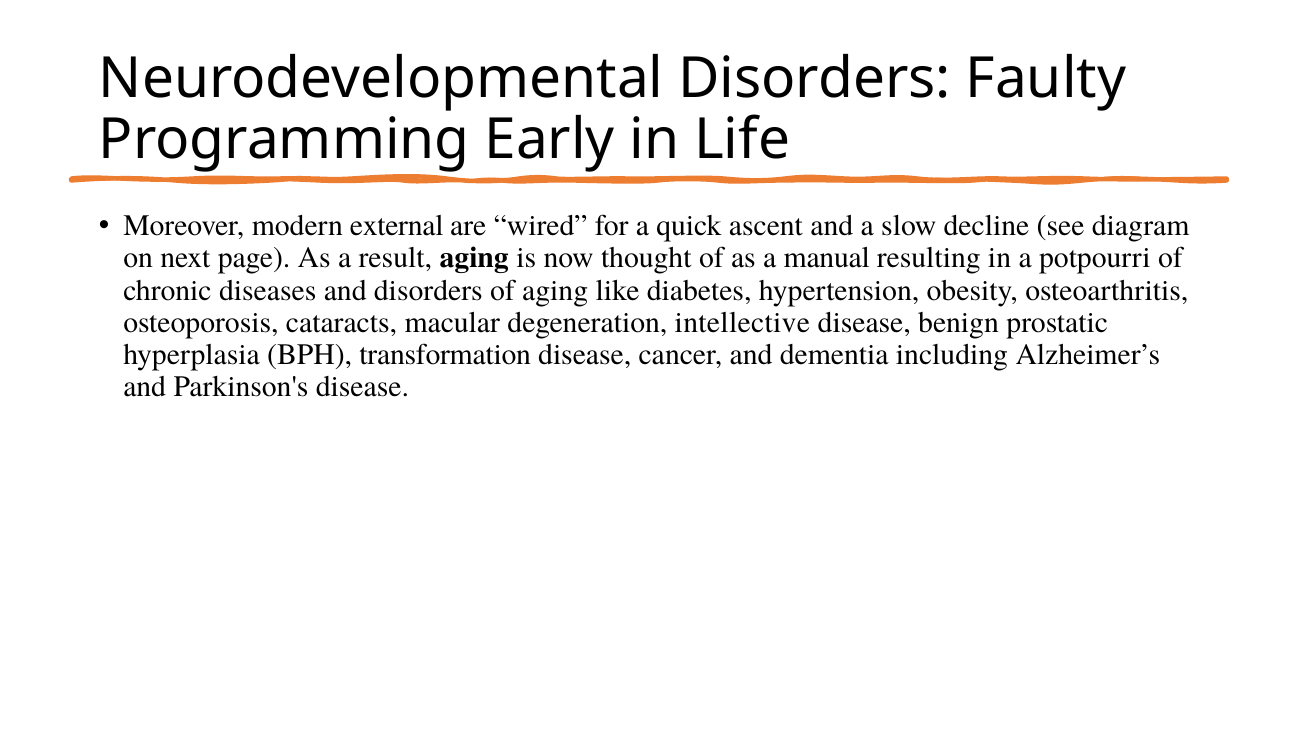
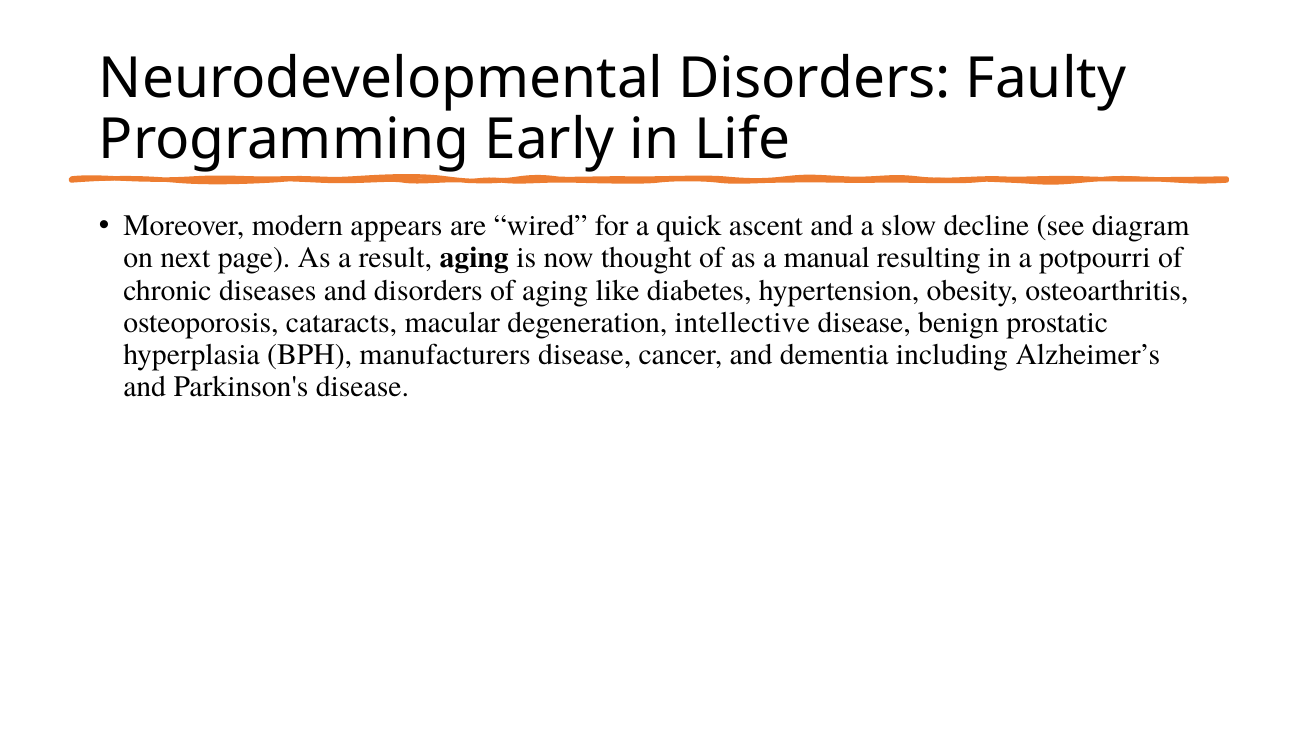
external: external -> appears
transformation: transformation -> manufacturers
